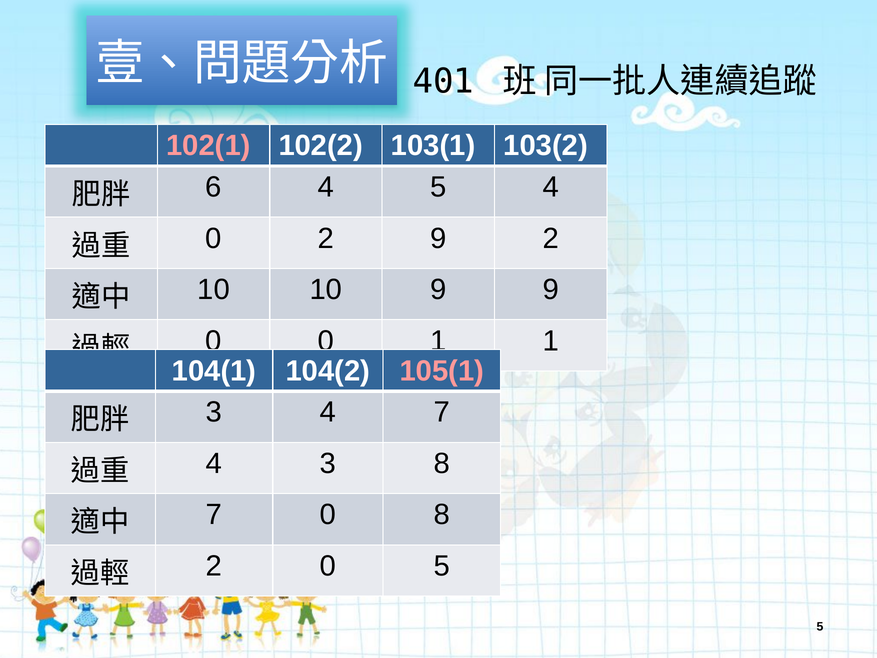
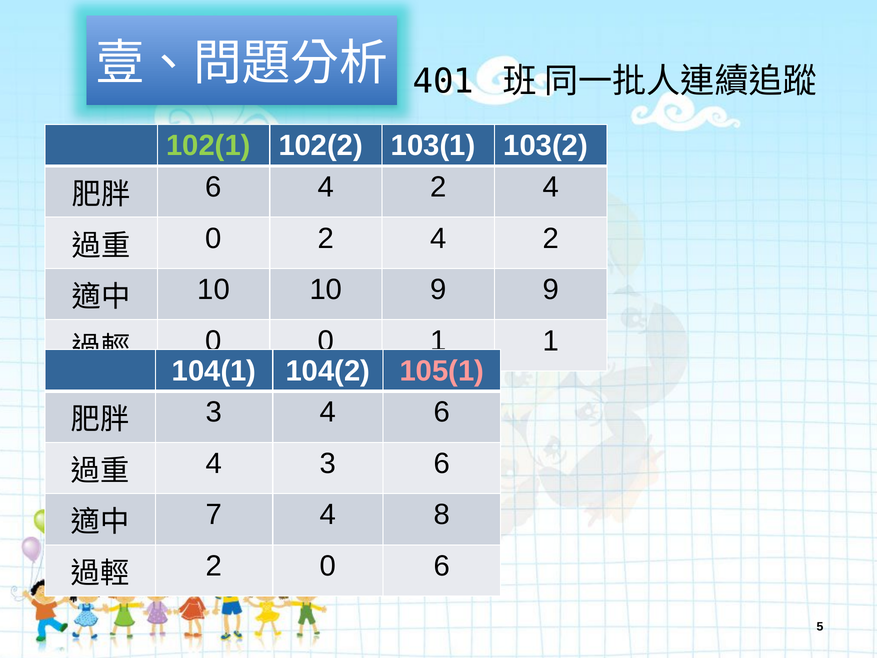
102(1 colour: pink -> light green
6 4 5: 5 -> 2
0 2 9: 9 -> 4
4 7: 7 -> 6
3 8: 8 -> 6
7 0: 0 -> 4
0 5: 5 -> 6
